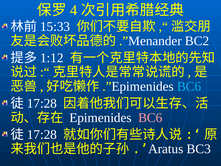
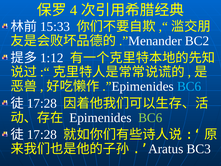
BC6 at (150, 117) colour: pink -> light green
